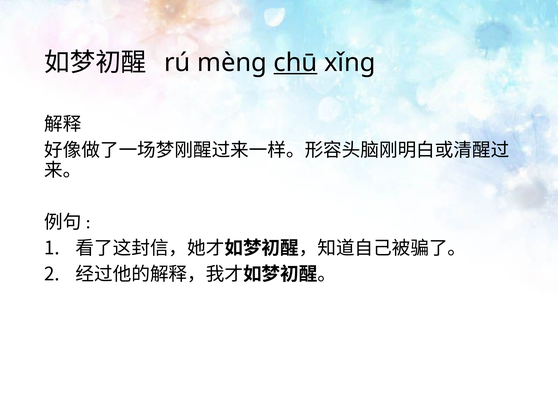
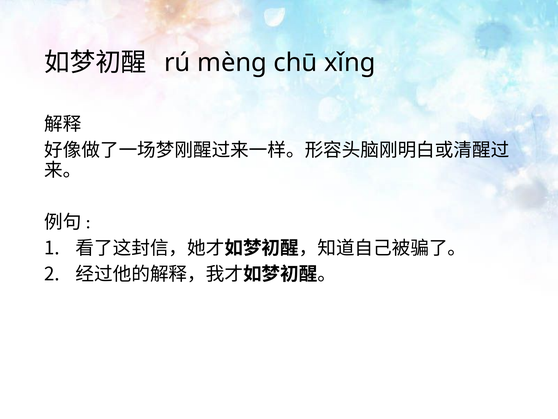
chū underline: present -> none
